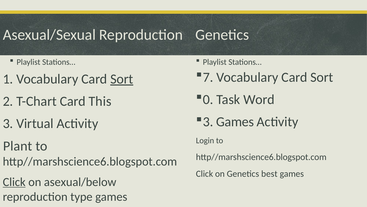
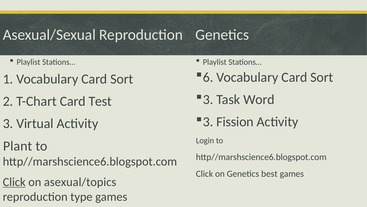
7: 7 -> 6
Sort at (122, 79) underline: present -> none
0 at (208, 99): 0 -> 3
This: This -> Test
3 Games: Games -> Fission
asexual/below: asexual/below -> asexual/topics
